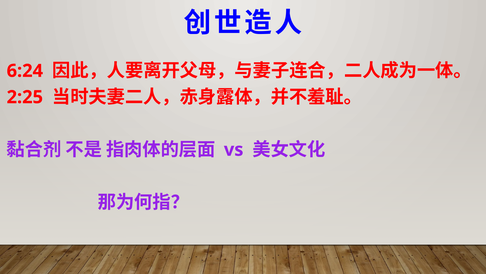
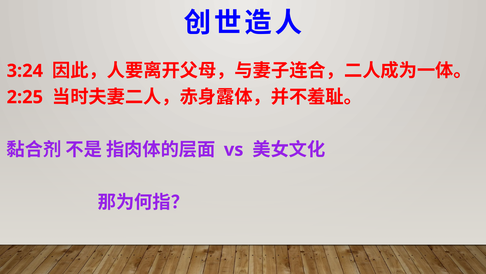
6:24: 6:24 -> 3:24
